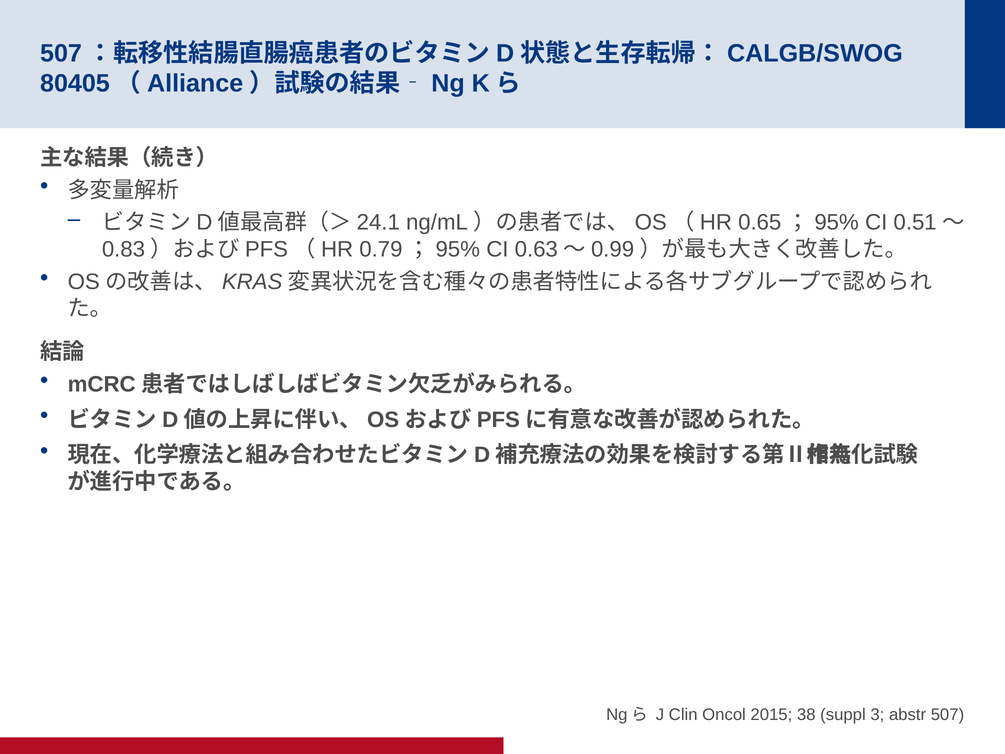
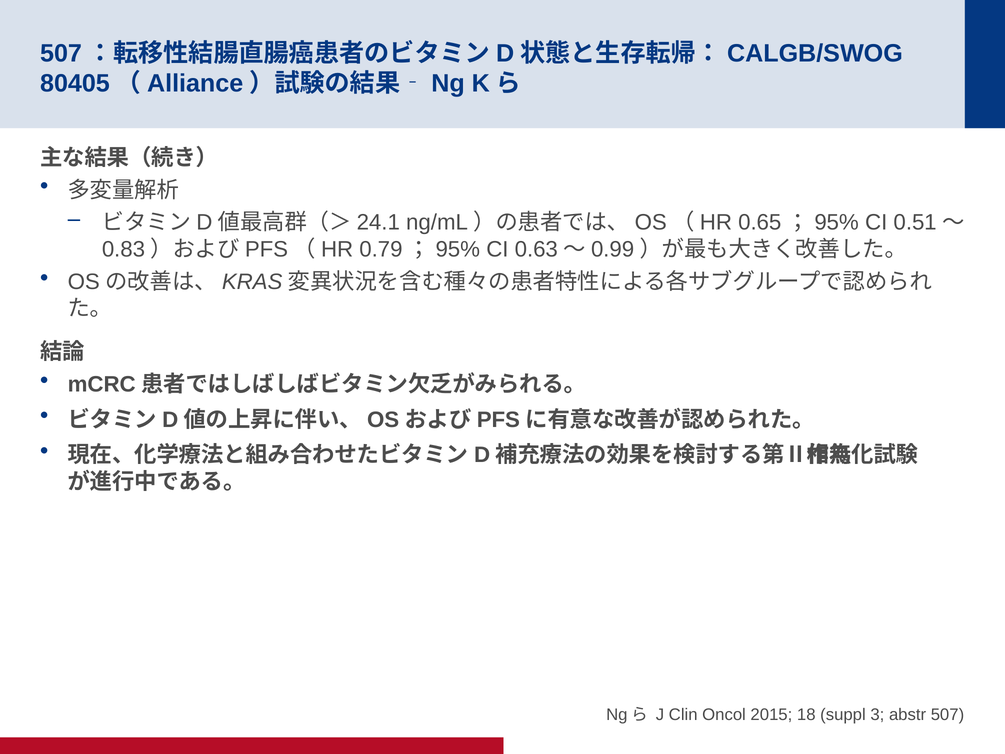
38: 38 -> 18
